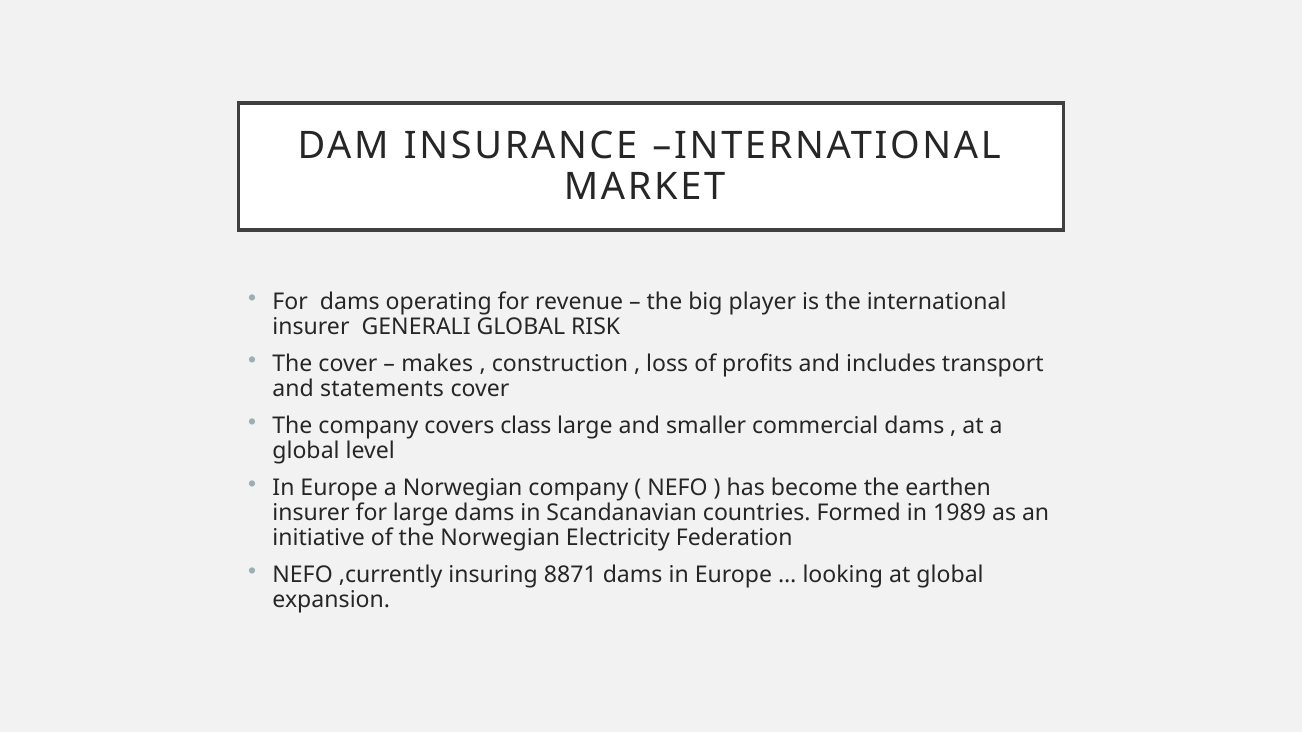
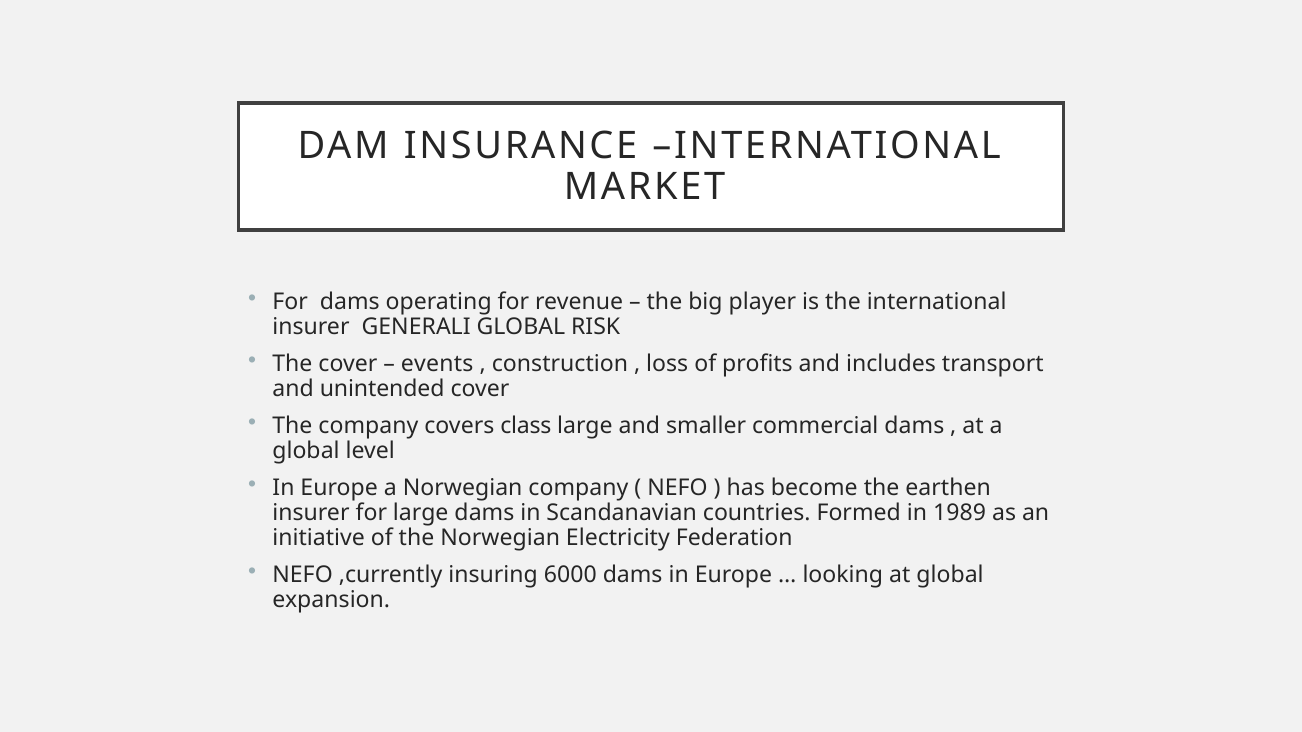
makes: makes -> events
statements: statements -> unintended
8871: 8871 -> 6000
